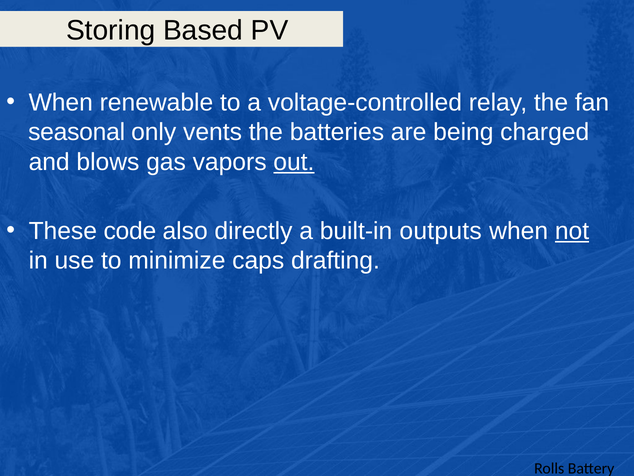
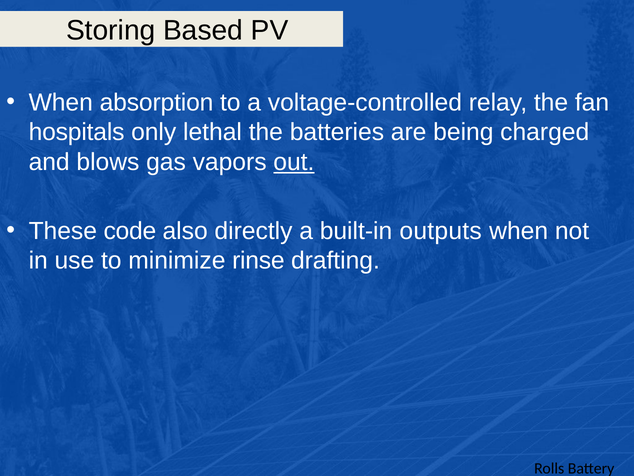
renewable: renewable -> absorption
seasonal: seasonal -> hospitals
vents: vents -> lethal
not underline: present -> none
caps: caps -> rinse
